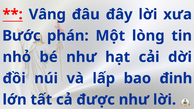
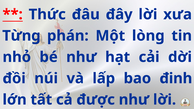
Vâng: Vâng -> Thức
Bước: Bước -> Từng
